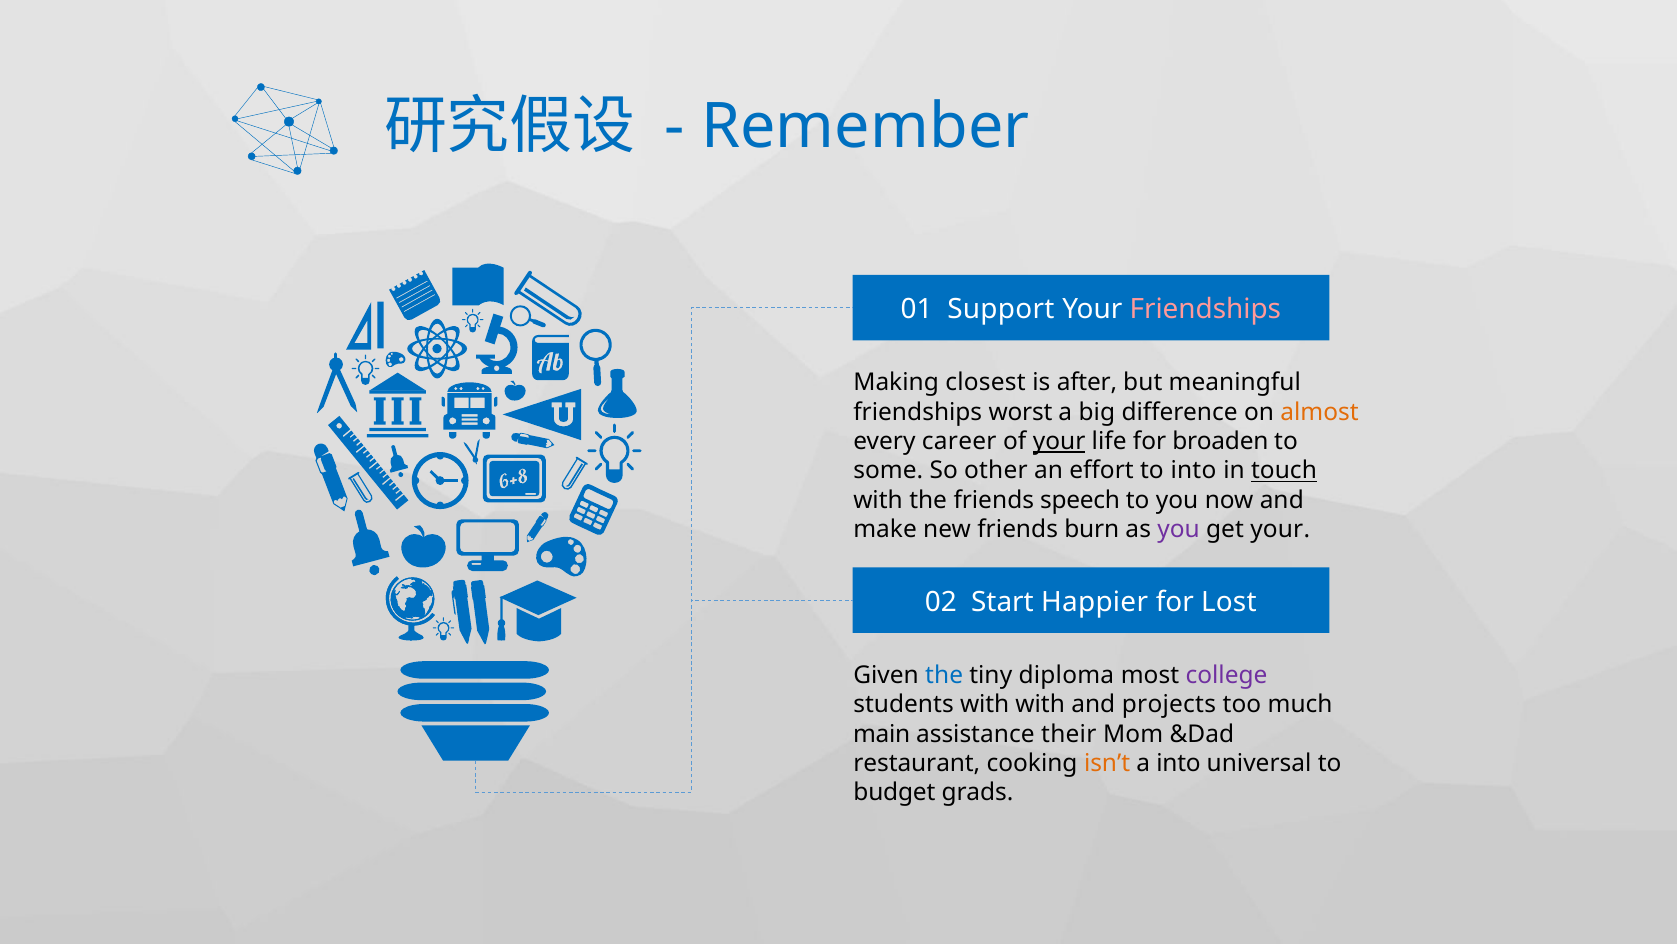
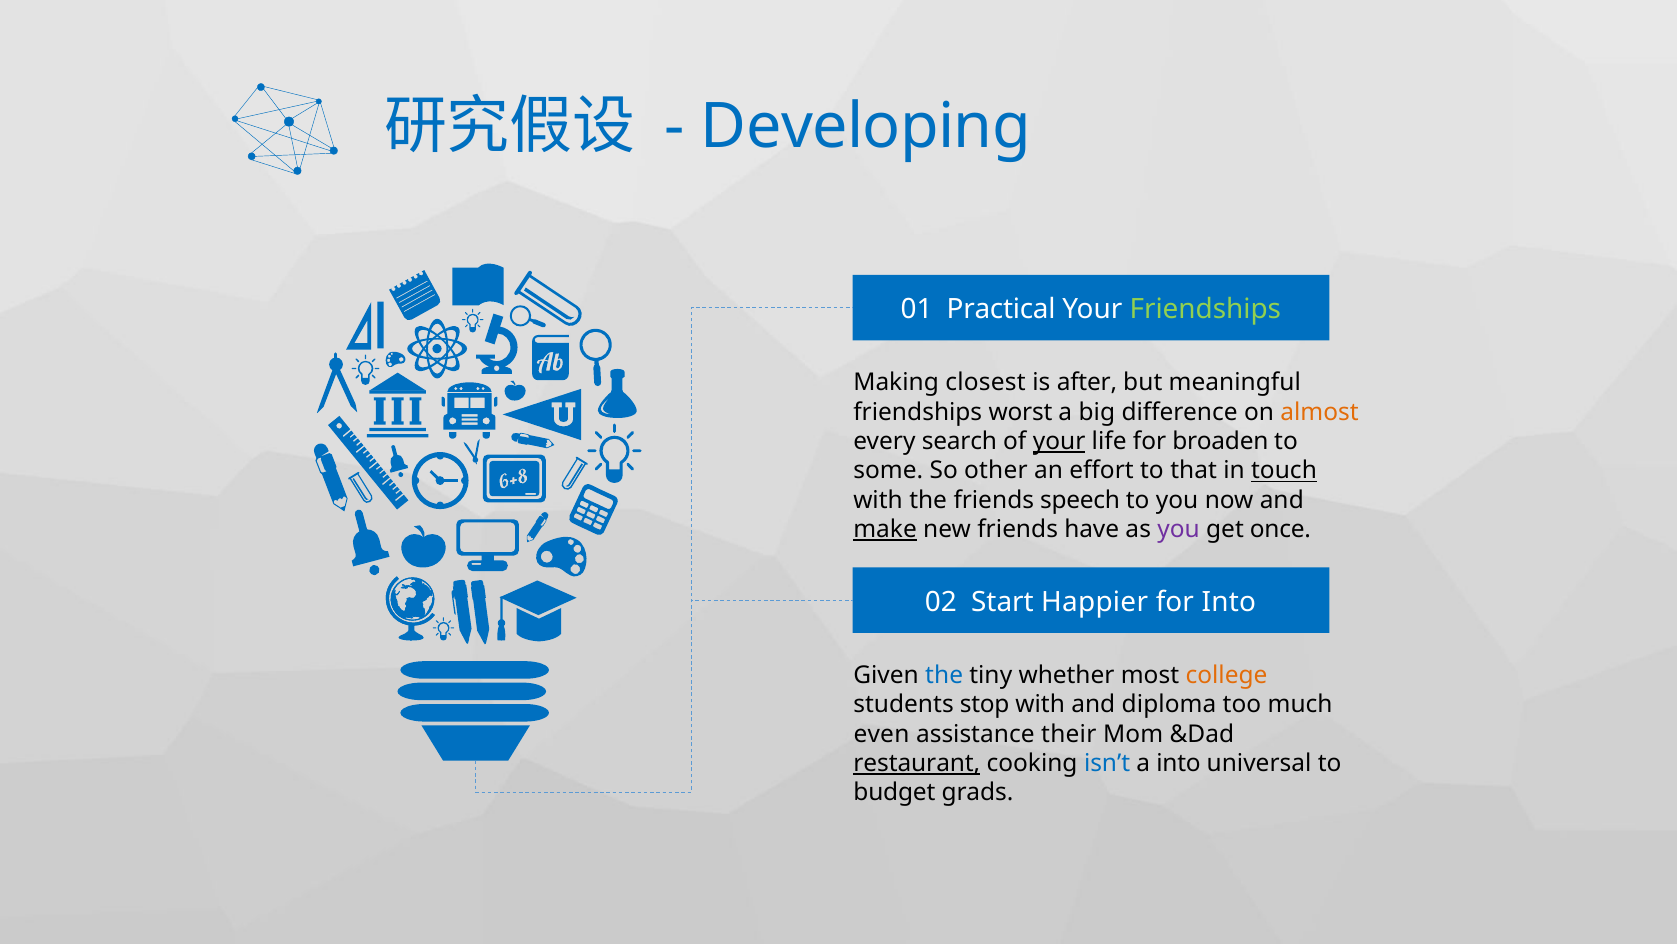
Remember: Remember -> Developing
Support: Support -> Practical
Friendships at (1205, 309) colour: pink -> light green
career: career -> search
to into: into -> that
make underline: none -> present
burn: burn -> have
get your: your -> once
for Lost: Lost -> Into
diploma: diploma -> whether
college colour: purple -> orange
students with: with -> stop
projects: projects -> diploma
main: main -> even
restaurant underline: none -> present
isn’t colour: orange -> blue
